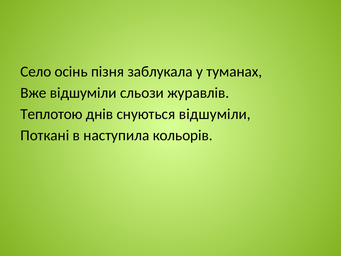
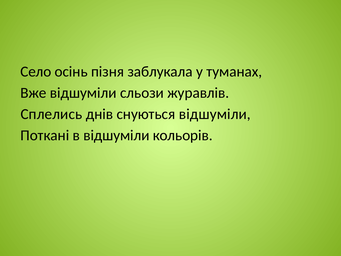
Теплотою: Теплотою -> Сплелись
в наступила: наступила -> відшуміли
